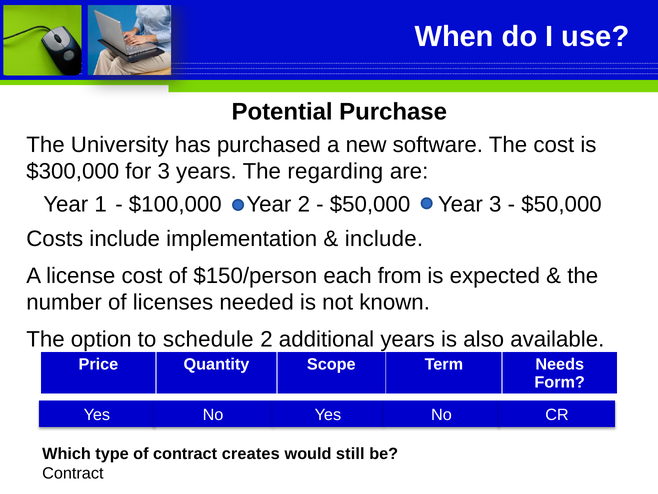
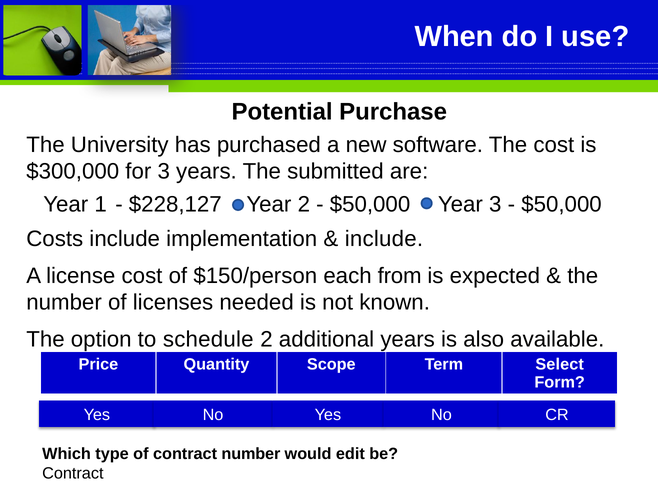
regarding: regarding -> submitted
$100,000: $100,000 -> $228,127
Needs: Needs -> Select
contract creates: creates -> number
still: still -> edit
